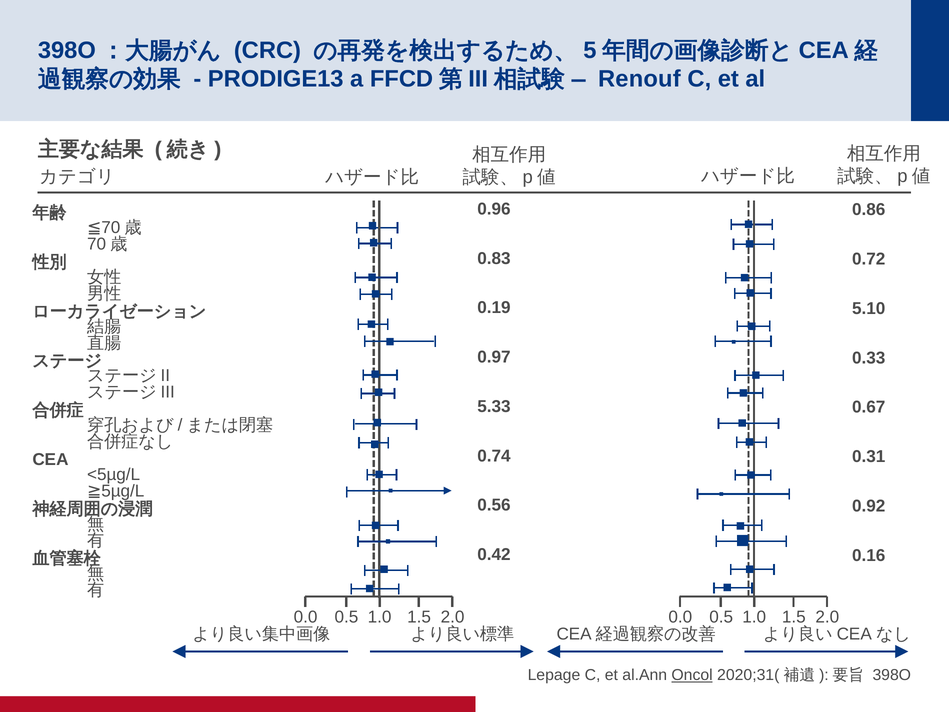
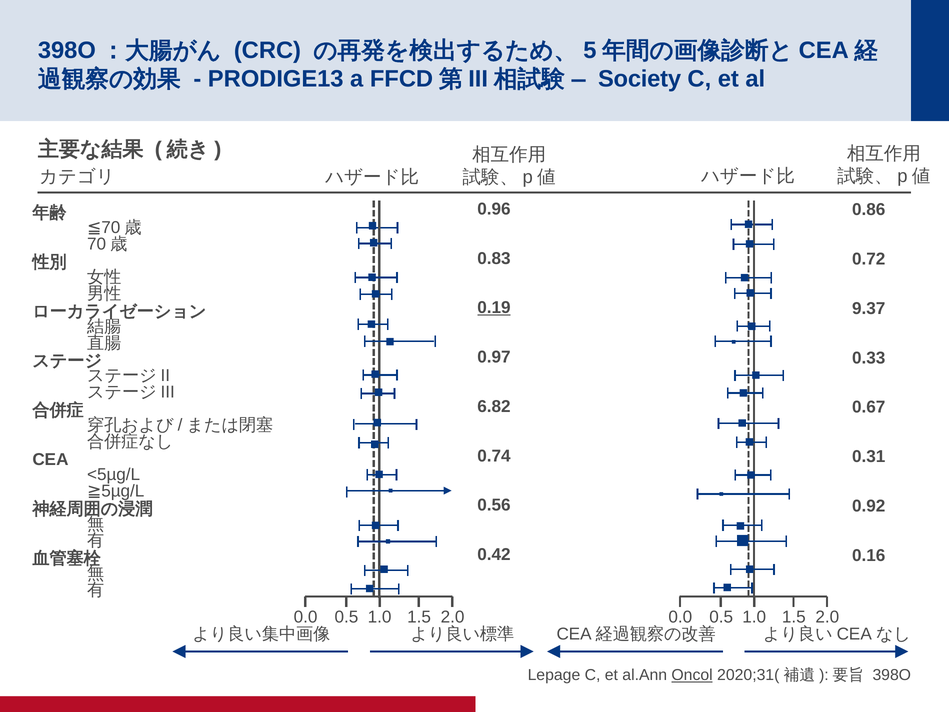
Renouf: Renouf -> Society
0.19 underline: none -> present
5.10: 5.10 -> 9.37
5.33: 5.33 -> 6.82
